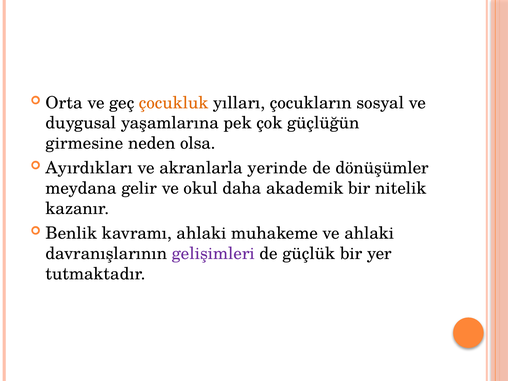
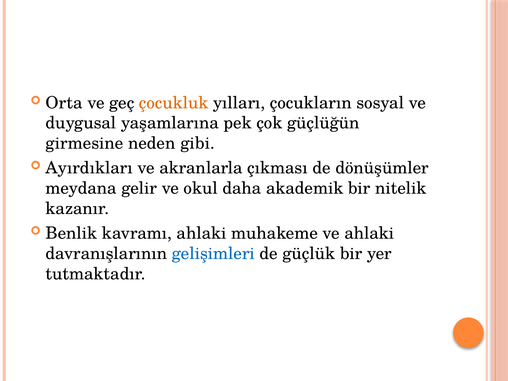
olsa: olsa -> gibi
yerinde: yerinde -> çıkması
gelişimleri colour: purple -> blue
